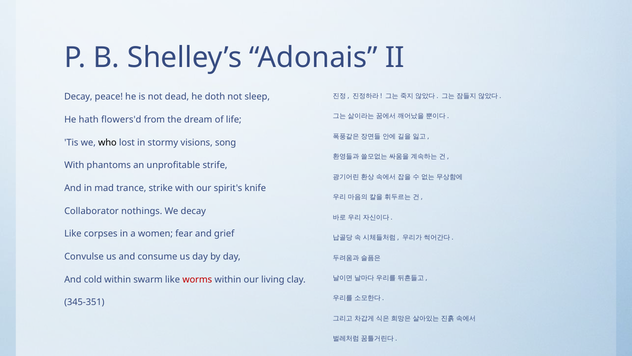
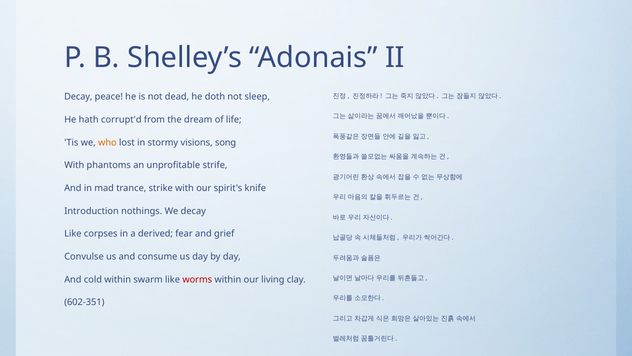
flowers'd: flowers'd -> corrupt'd
who colour: black -> orange
Collaborator: Collaborator -> Introduction
women: women -> derived
345-351: 345-351 -> 602-351
